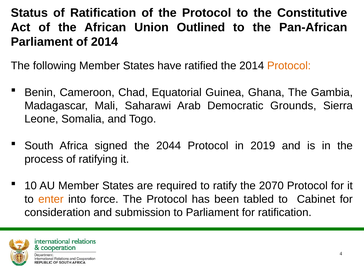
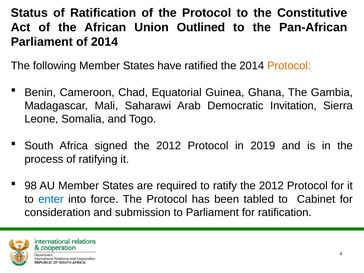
Grounds: Grounds -> Invitation
signed the 2044: 2044 -> 2012
10: 10 -> 98
ratify the 2070: 2070 -> 2012
enter colour: orange -> blue
